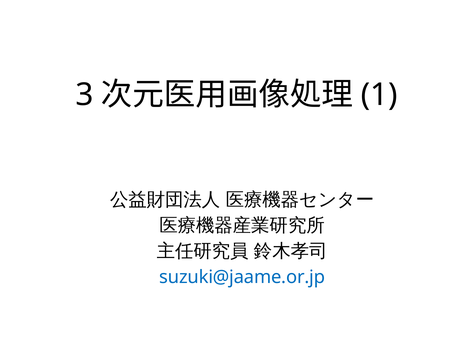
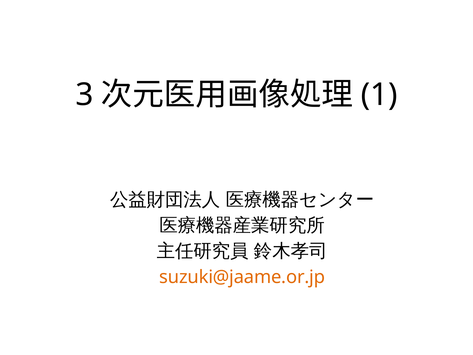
suzuki@jaame.or.jp colour: blue -> orange
